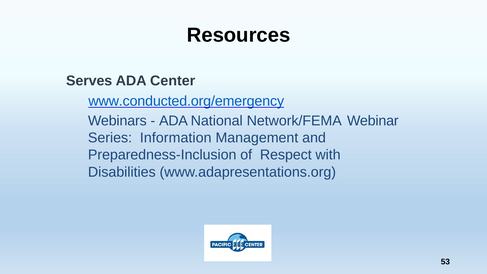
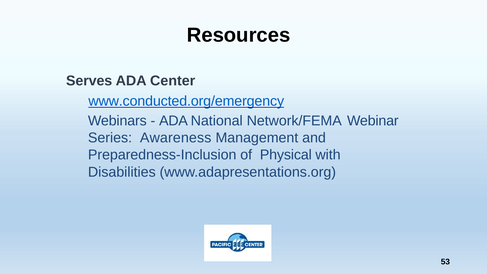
Information: Information -> Awareness
Respect: Respect -> Physical
